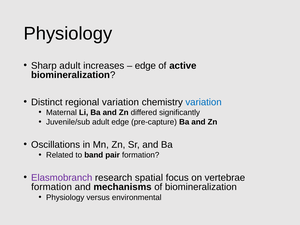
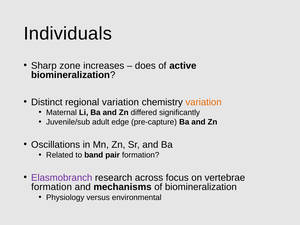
Physiology at (68, 34): Physiology -> Individuals
Sharp adult: adult -> zone
edge at (145, 66): edge -> does
variation at (204, 102) colour: blue -> orange
spatial: spatial -> across
